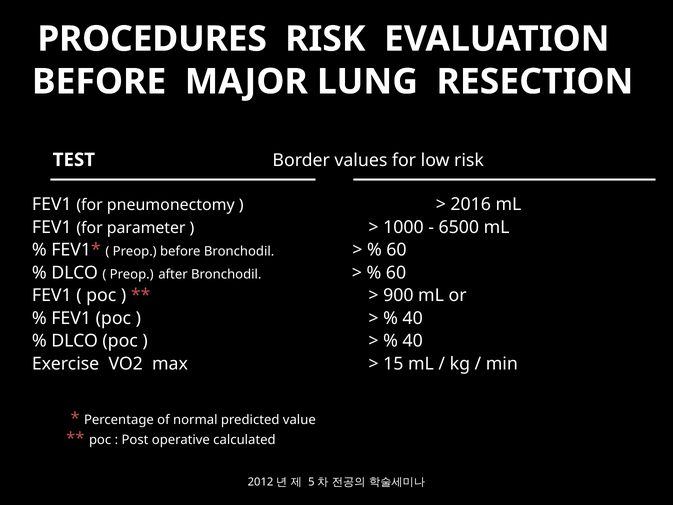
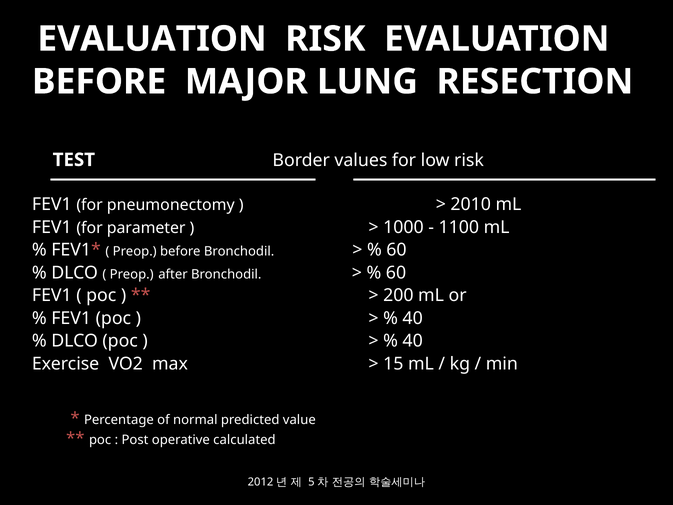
PROCEDURES at (152, 39): PROCEDURES -> EVALUATION
2016: 2016 -> 2010
6500: 6500 -> 1100
900: 900 -> 200
